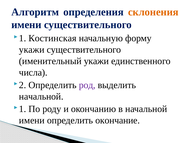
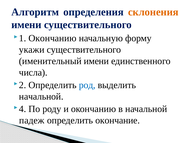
1 Костинская: Костинская -> Окончанию
именительный укажи: укажи -> имени
род colour: purple -> blue
1 at (23, 109): 1 -> 4
имени at (32, 120): имени -> падеж
